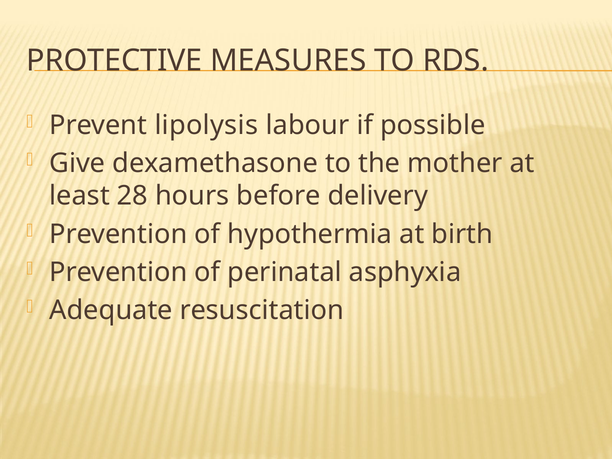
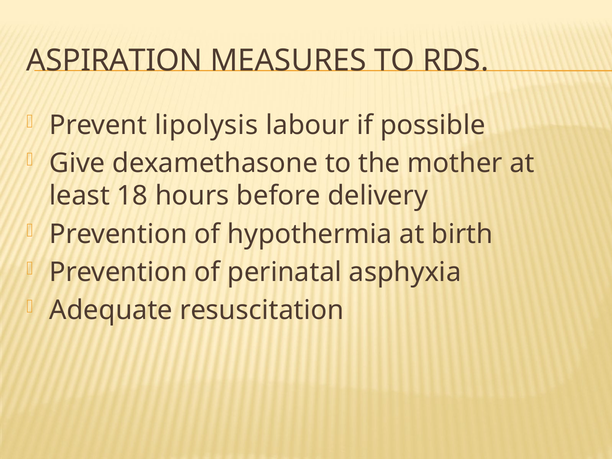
PROTECTIVE: PROTECTIVE -> ASPIRATION
28: 28 -> 18
